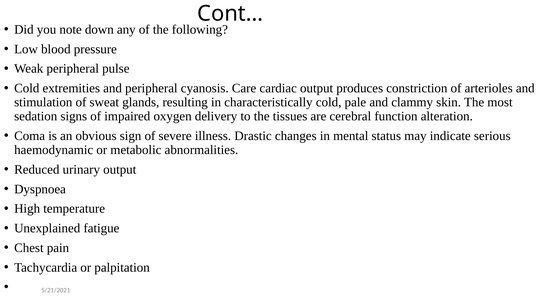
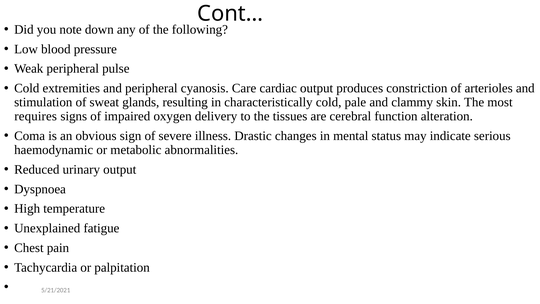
sedation: sedation -> requires
